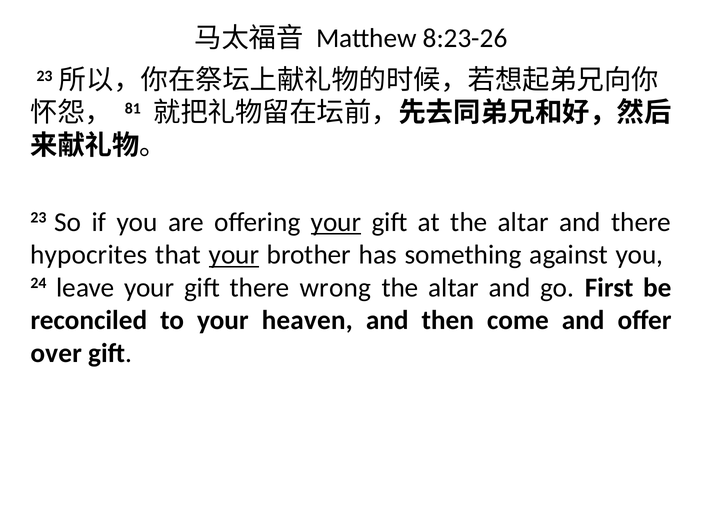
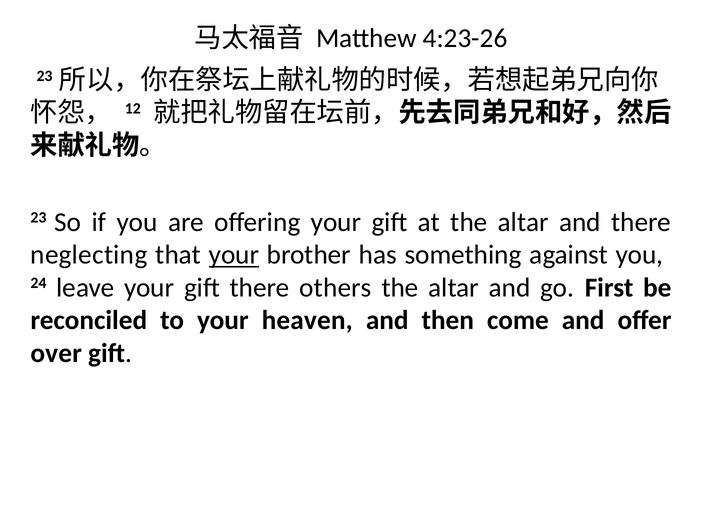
8:23-26: 8:23-26 -> 4:23-26
81: 81 -> 12
your at (336, 222) underline: present -> none
hypocrites: hypocrites -> neglecting
wrong: wrong -> others
